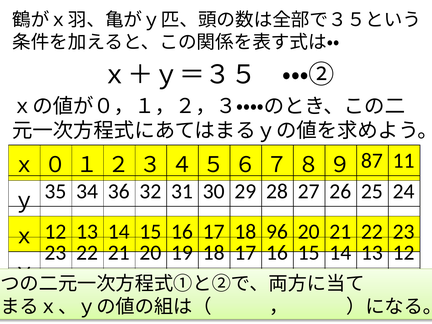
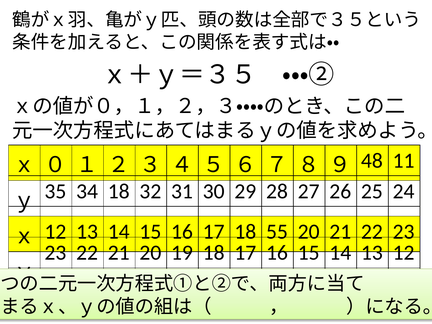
87: 87 -> 48
34 36: 36 -> 18
96: 96 -> 55
